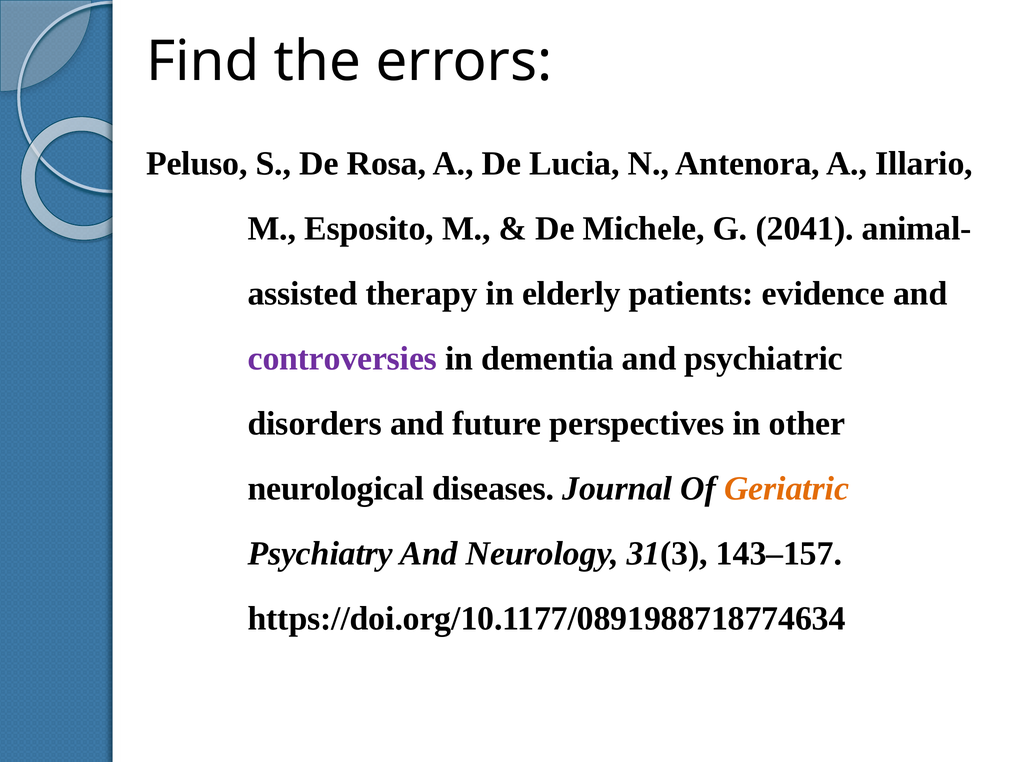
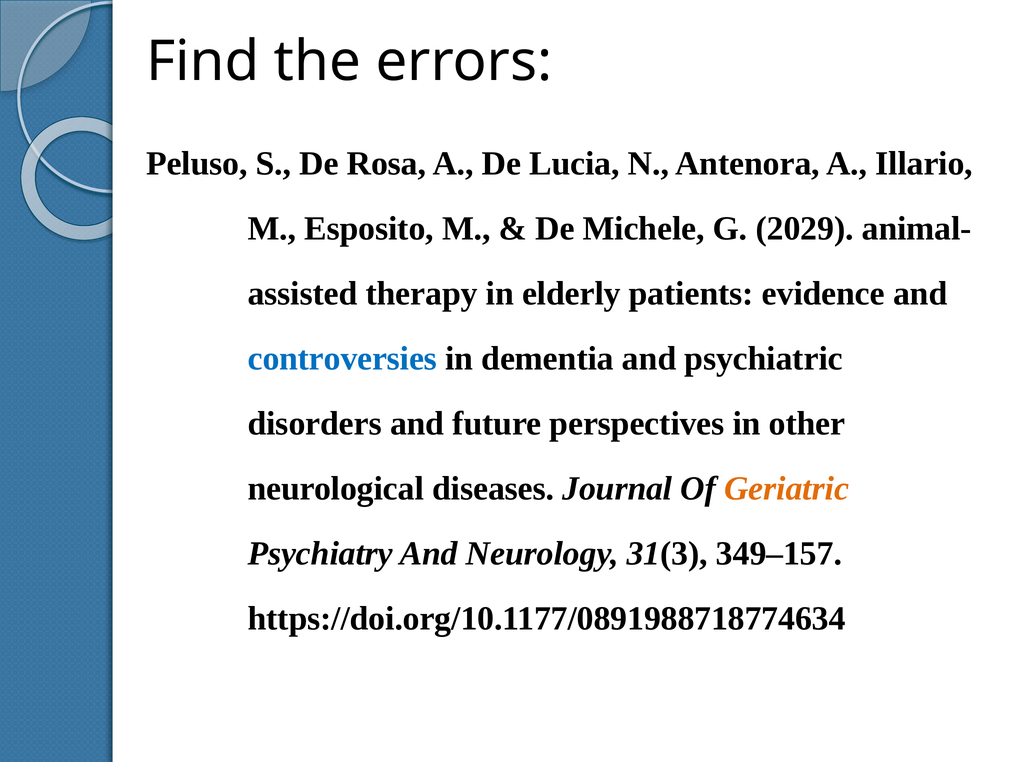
2041: 2041 -> 2029
controversies colour: purple -> blue
143–157: 143–157 -> 349–157
